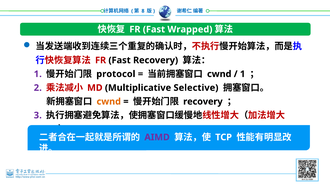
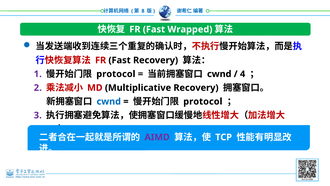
1 at (243, 74): 1 -> 4
Multiplicative Selective: Selective -> Recovery
cwnd at (109, 101) colour: orange -> blue
recovery at (203, 101): recovery -> protocol
